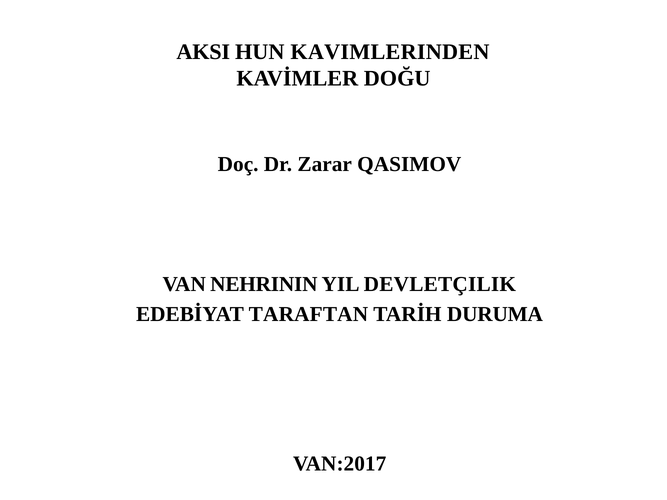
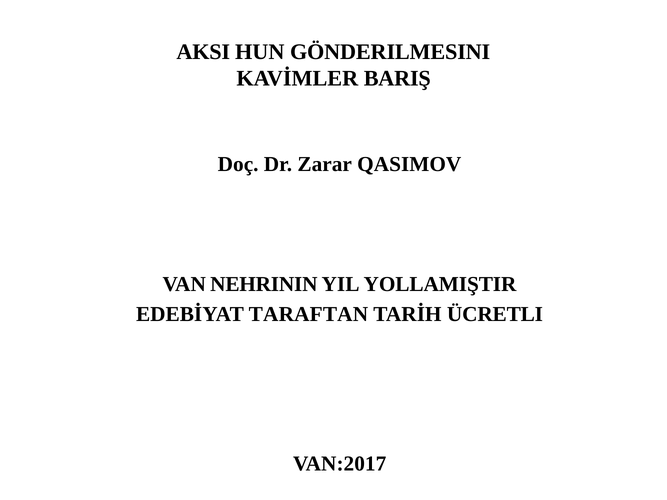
KAVIMLERINDEN: KAVIMLERINDEN -> GÖNDERILMESINI
DOĞU: DOĞU -> BARIŞ
DEVLETÇILIK: DEVLETÇILIK -> YOLLAMIŞTIR
DURUMA: DURUMA -> ÜCRETLI
